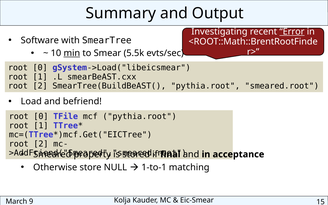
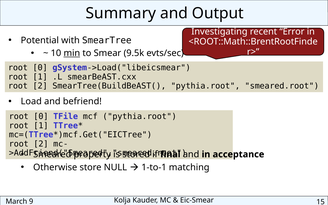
Error underline: present -> none
Software: Software -> Potential
5.5k: 5.5k -> 9.5k
